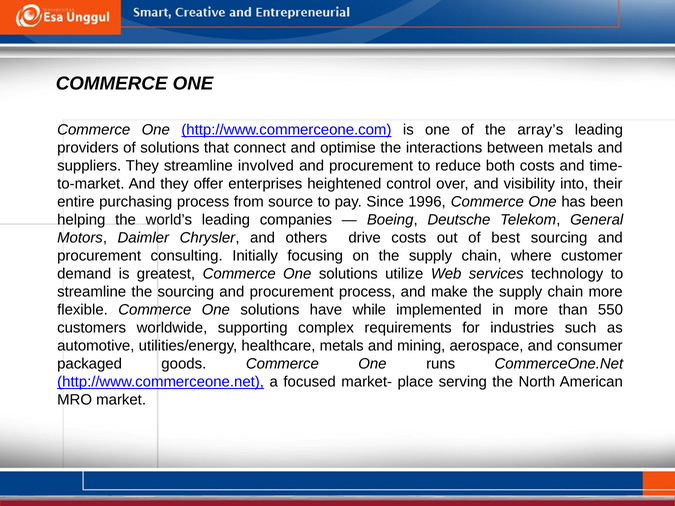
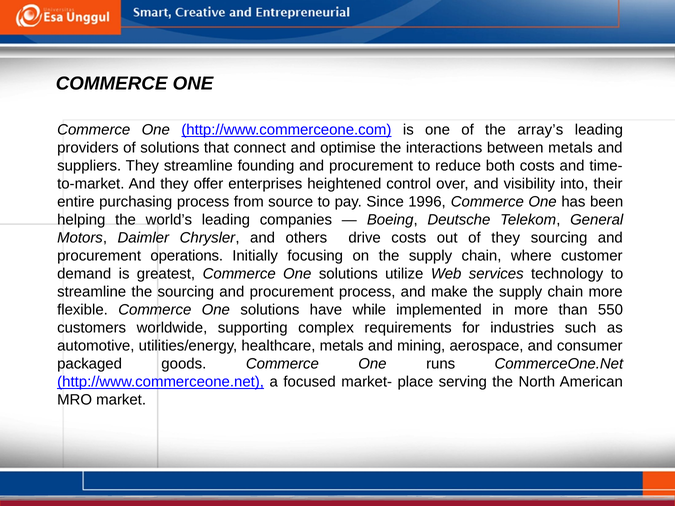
involved: involved -> founding
of best: best -> they
consulting: consulting -> operations
